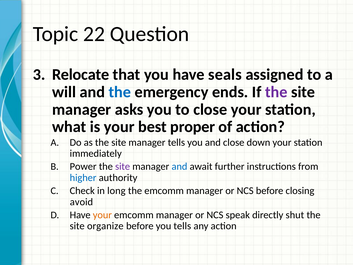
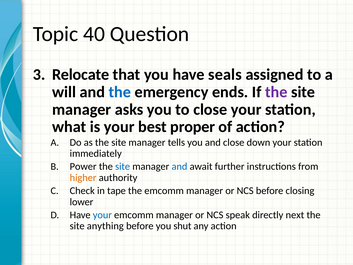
22: 22 -> 40
site at (123, 166) colour: purple -> blue
higher colour: blue -> orange
long: long -> tape
avoid: avoid -> lower
your at (102, 215) colour: orange -> blue
shut: shut -> next
organize: organize -> anything
you tells: tells -> shut
